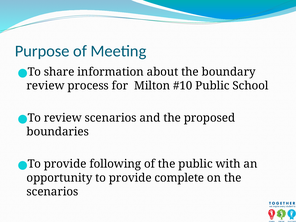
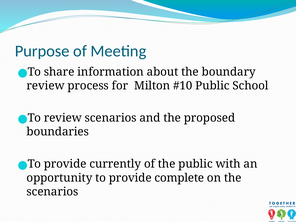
following: following -> currently
